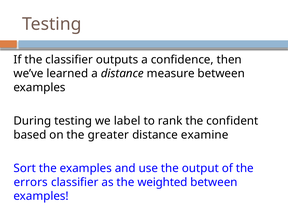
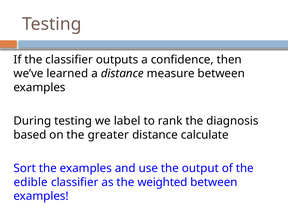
confident: confident -> diagnosis
examine: examine -> calculate
errors: errors -> edible
